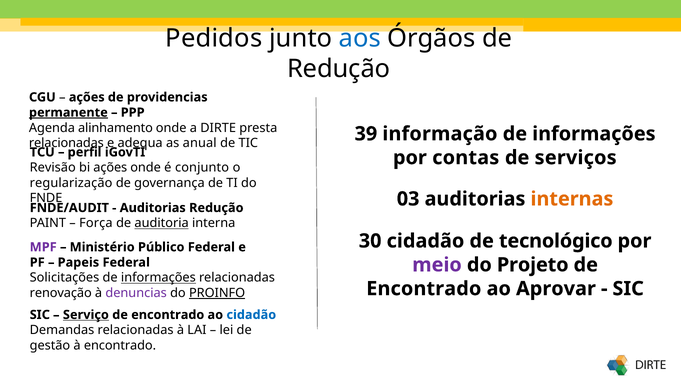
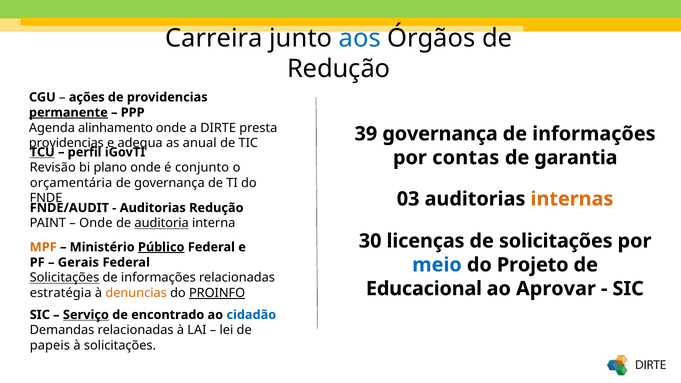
Pedidos: Pedidos -> Carreira
39 informação: informação -> governança
relacionadas at (66, 143): relacionadas -> providencias
TCU underline: none -> present
serviços: serviços -> garantia
bi ações: ações -> plano
regularização: regularização -> orçamentária
Força at (96, 223): Força -> Onde
30 cidadão: cidadão -> licenças
de tecnológico: tecnológico -> solicitações
MPF colour: purple -> orange
Público underline: none -> present
Papeis: Papeis -> Gerais
meio colour: purple -> blue
Solicitações at (65, 278) underline: none -> present
informações at (158, 278) underline: present -> none
Encontrado at (424, 289): Encontrado -> Educacional
renovação: renovação -> estratégia
denuncias colour: purple -> orange
gestão: gestão -> papeis
à encontrado: encontrado -> solicitações
